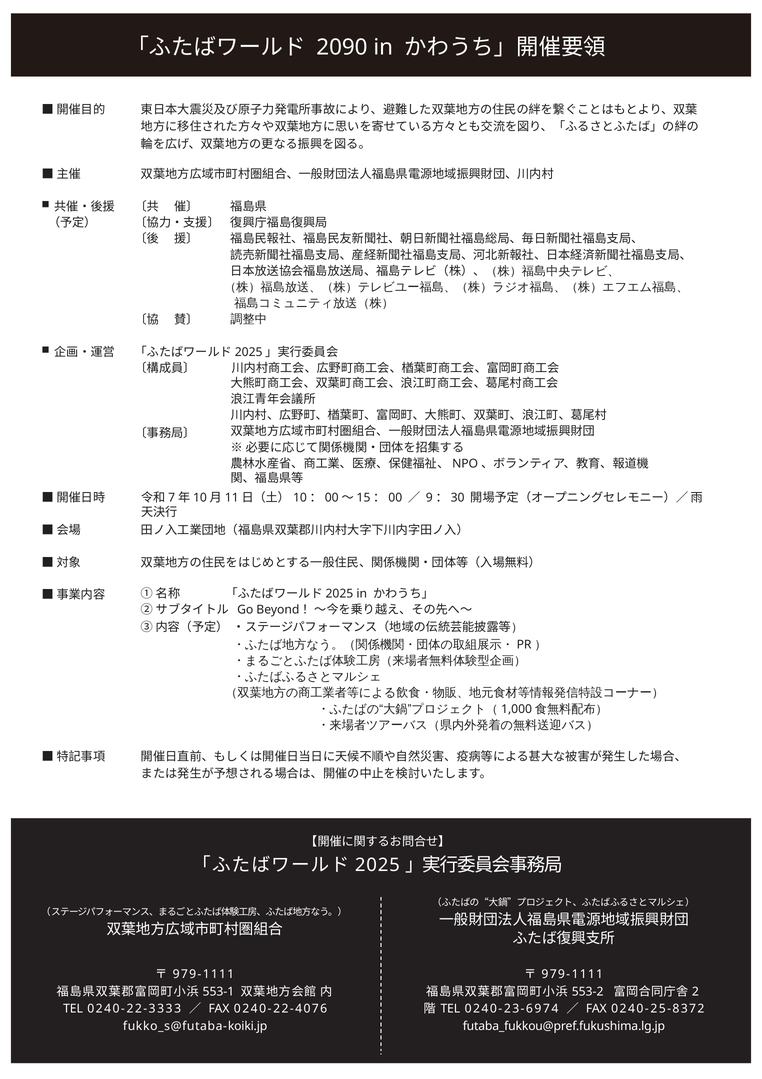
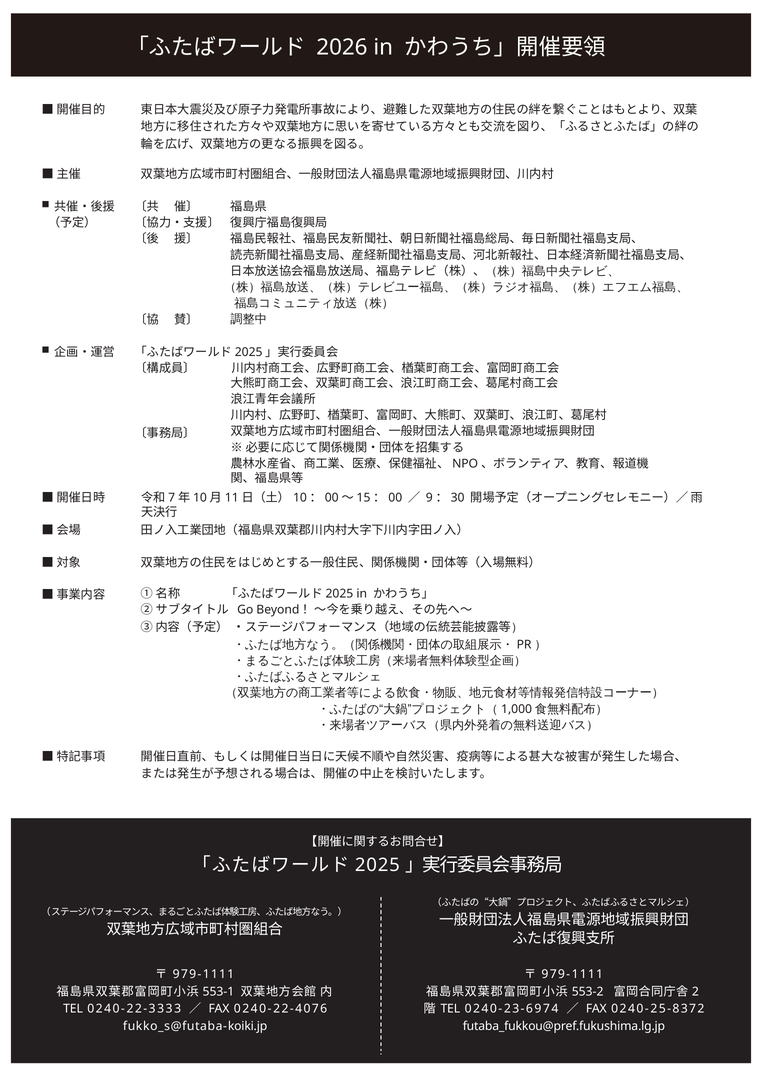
2090: 2090 -> 2026
